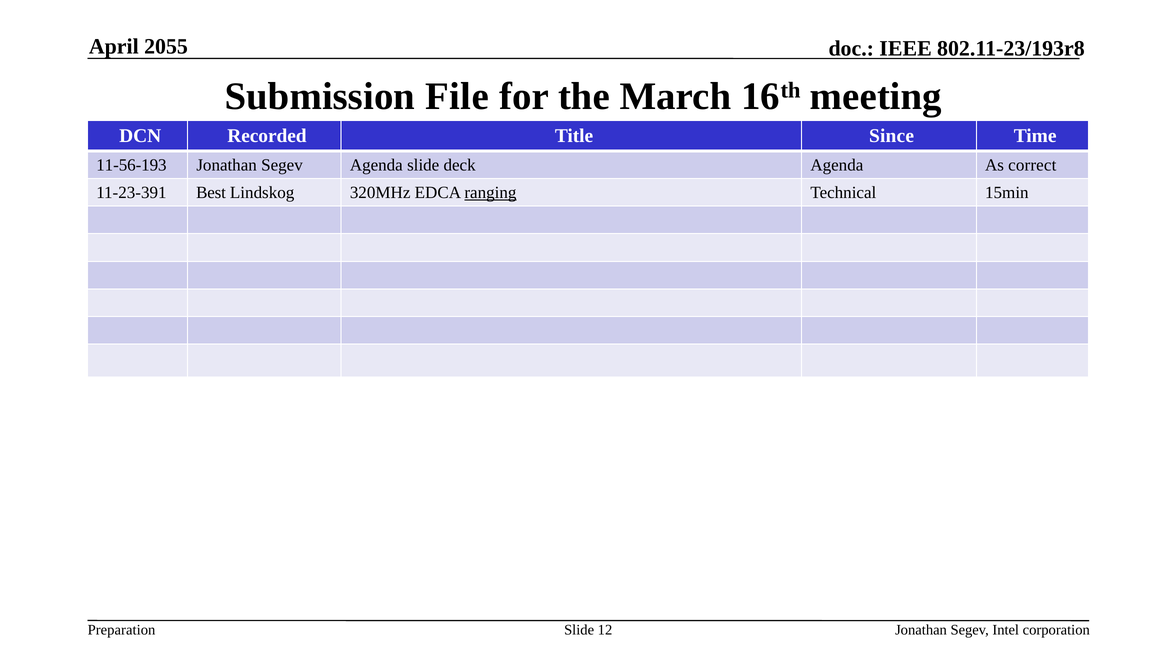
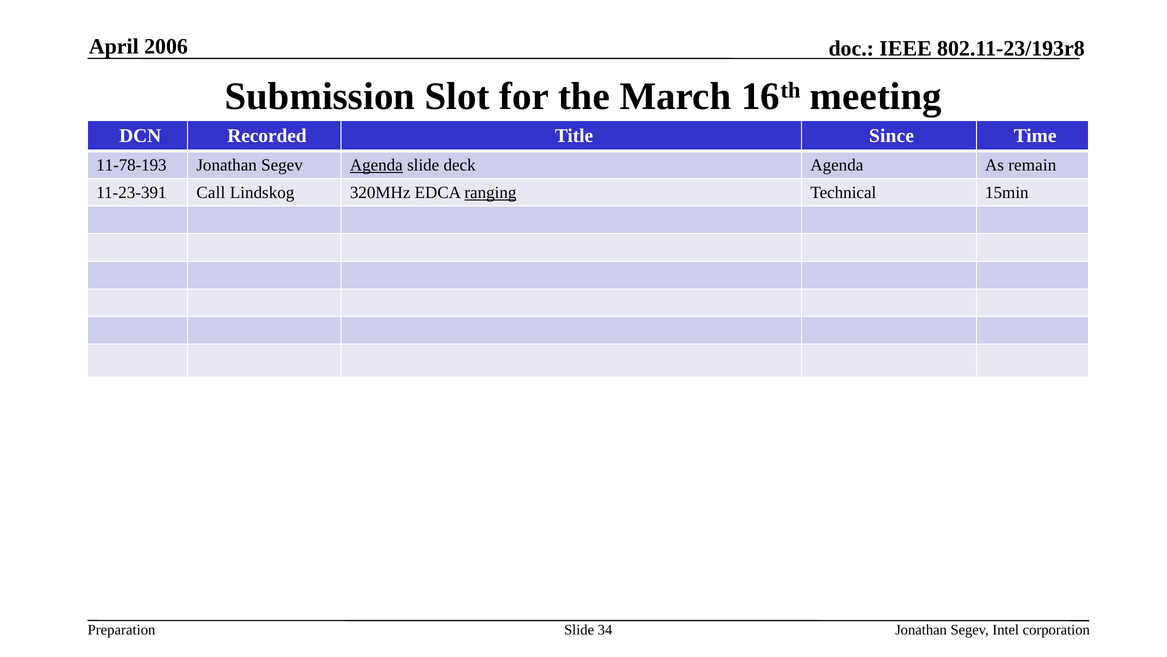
2055: 2055 -> 2006
File: File -> Slot
11-56-193: 11-56-193 -> 11-78-193
Agenda at (376, 165) underline: none -> present
correct: correct -> remain
Best: Best -> Call
12: 12 -> 34
